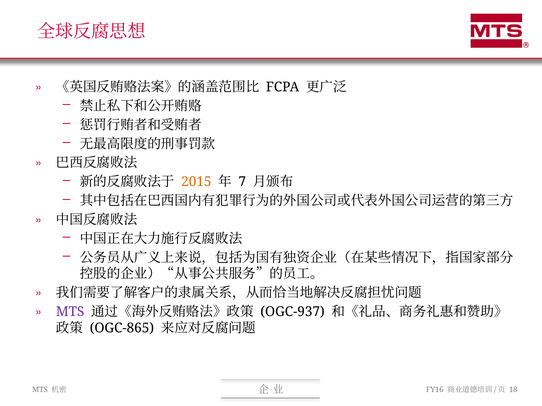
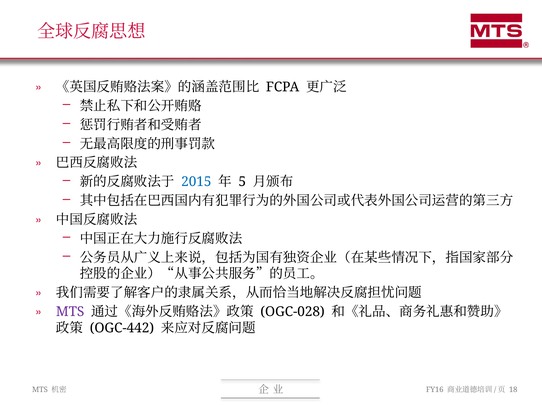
2015 colour: orange -> blue
7: 7 -> 5
OGC-937: OGC-937 -> OGC-028
OGC-865: OGC-865 -> OGC-442
